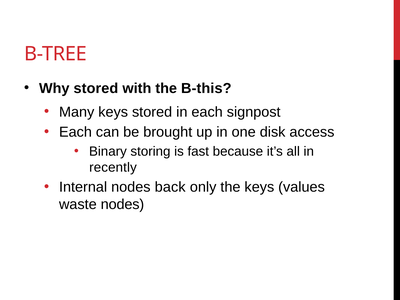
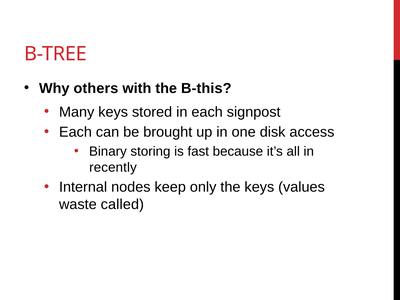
Why stored: stored -> others
back: back -> keep
waste nodes: nodes -> called
